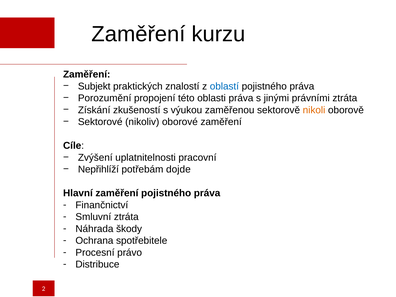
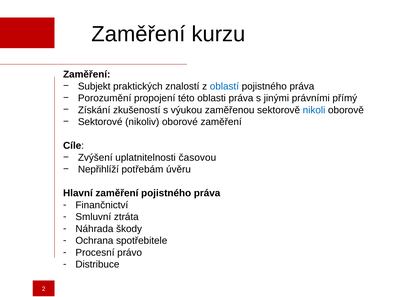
právními ztráta: ztráta -> přímý
nikoli colour: orange -> blue
pracovní: pracovní -> časovou
dojde: dojde -> úvěru
